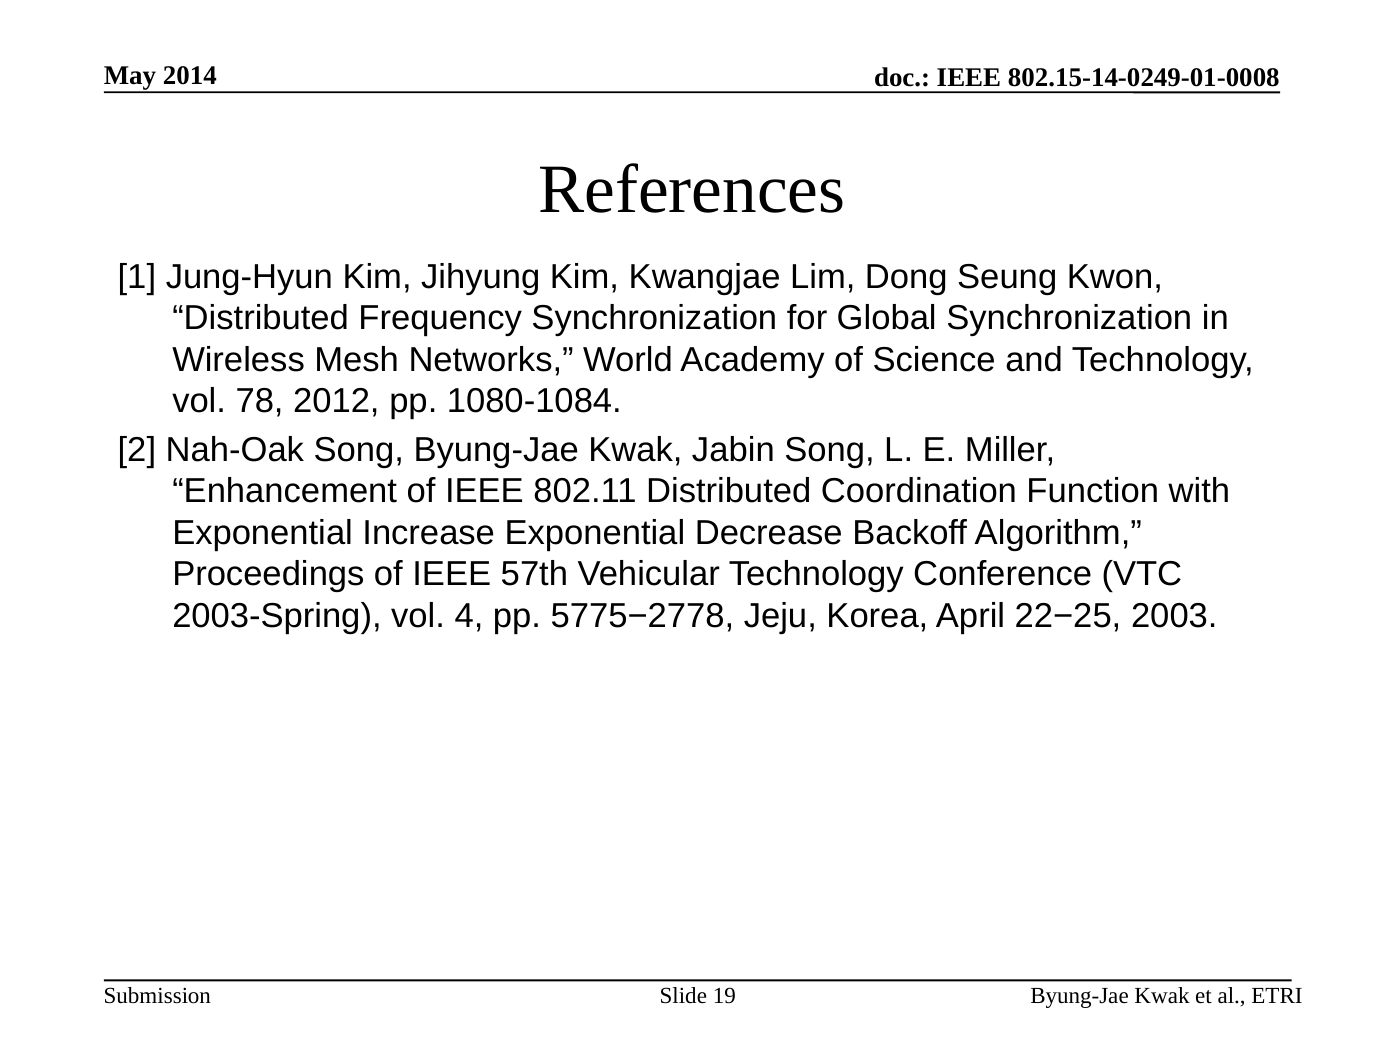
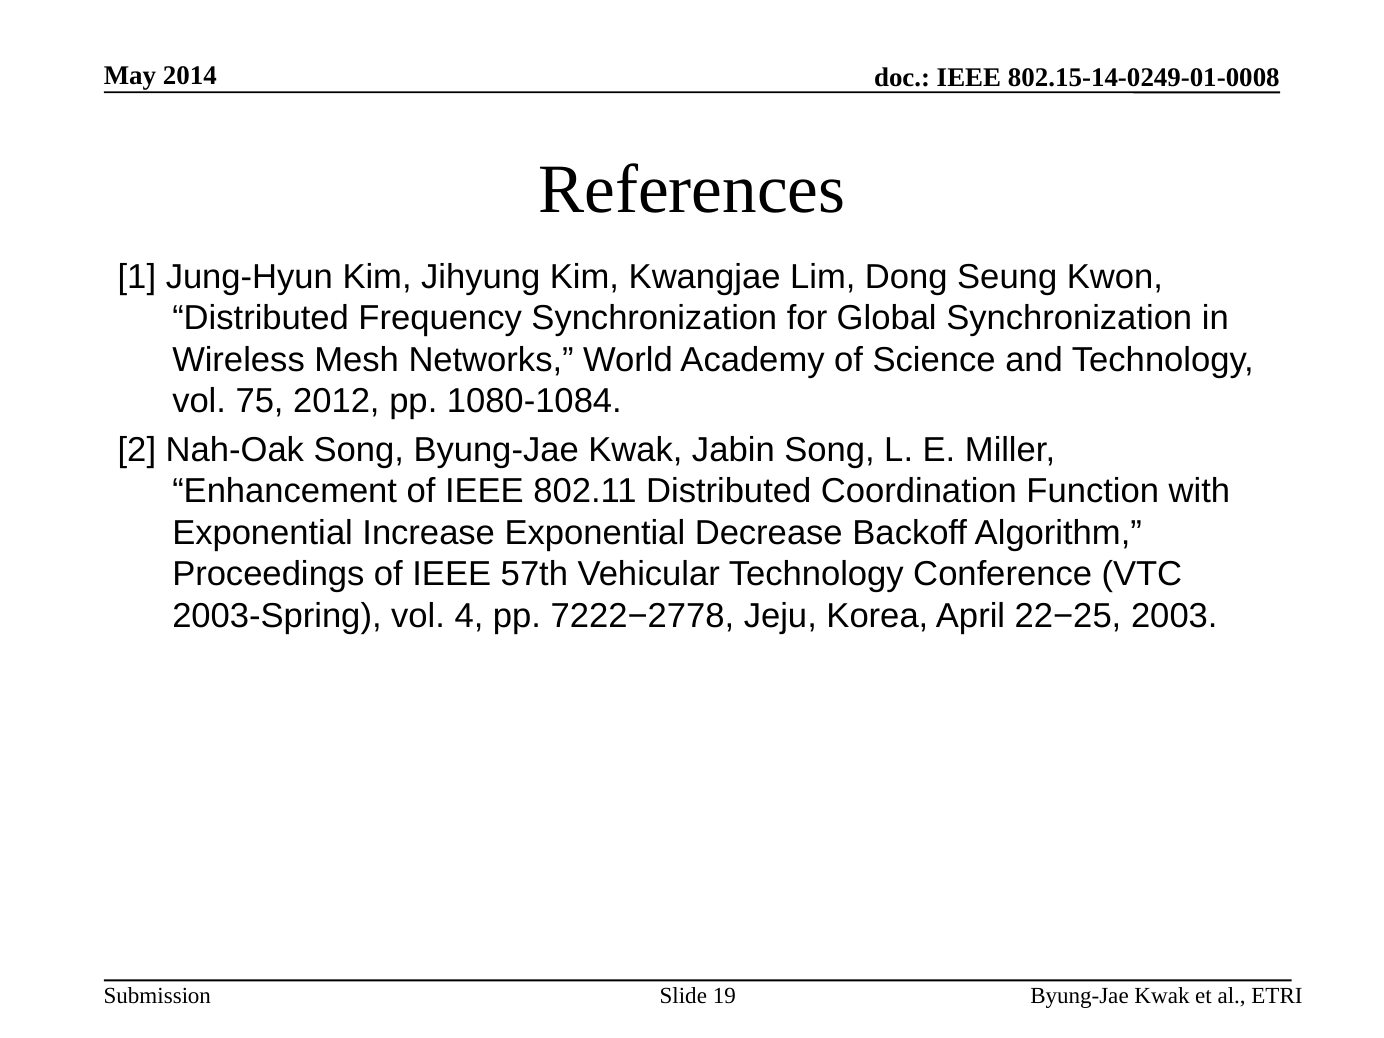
78: 78 -> 75
5775−2778: 5775−2778 -> 7222−2778
